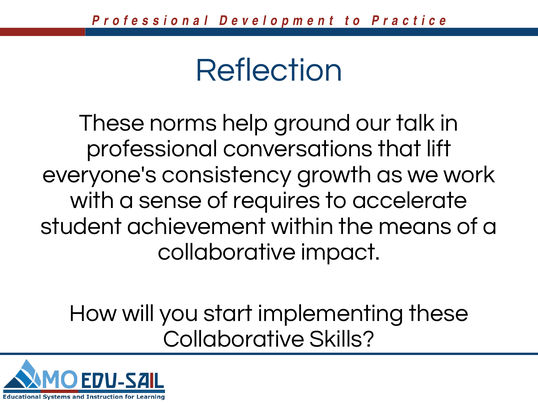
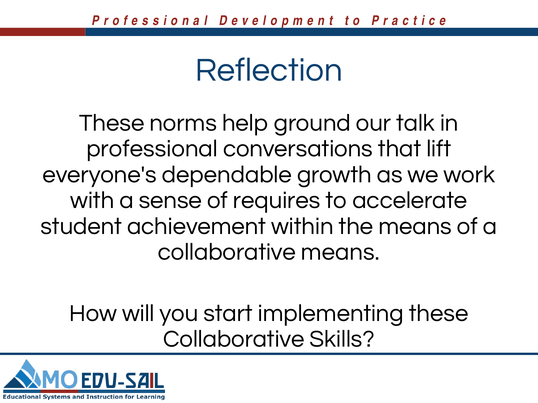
consistency: consistency -> dependable
collaborative impact: impact -> means
